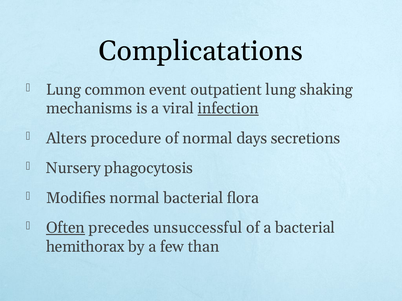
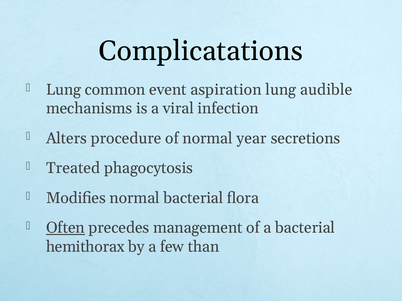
outpatient: outpatient -> aspiration
shaking: shaking -> audible
infection underline: present -> none
days: days -> year
Nursery: Nursery -> Treated
unsuccessful: unsuccessful -> management
